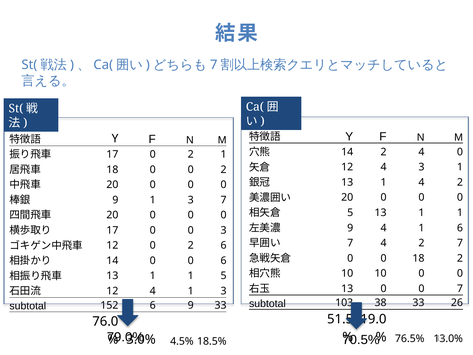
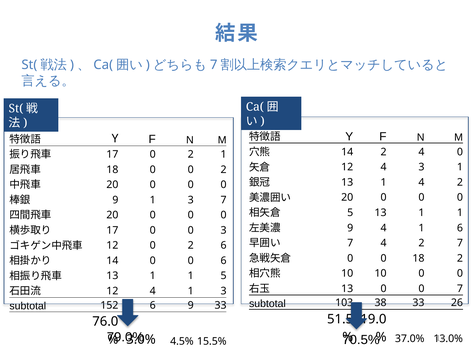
76.5%: 76.5% -> 37.0%
18.5%: 18.5% -> 15.5%
